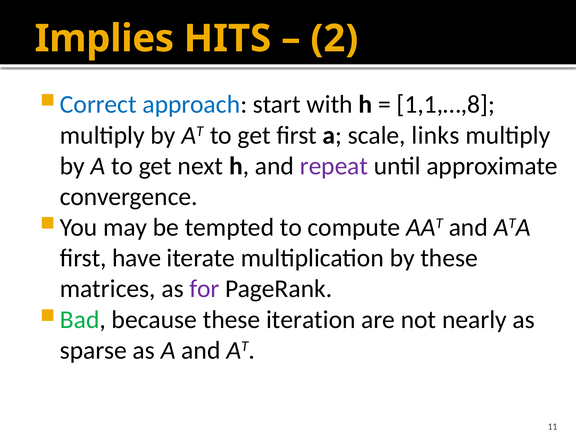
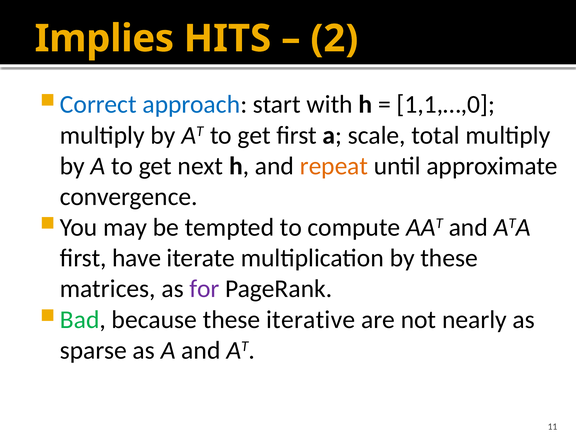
1,1,…,8: 1,1,…,8 -> 1,1,…,0
links: links -> total
repeat colour: purple -> orange
iteration: iteration -> iterative
